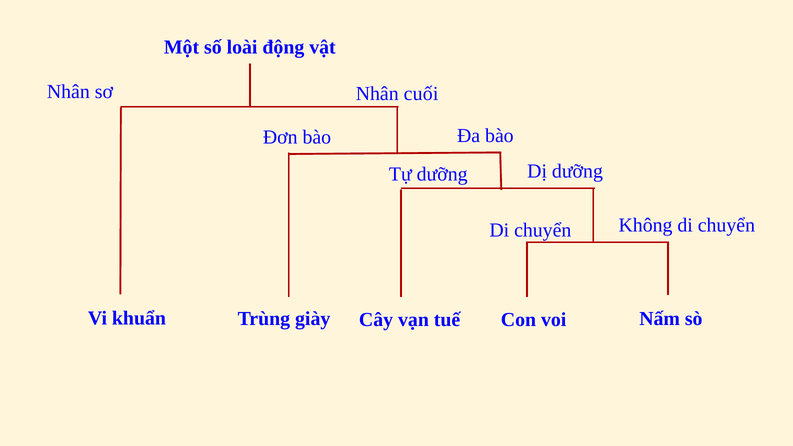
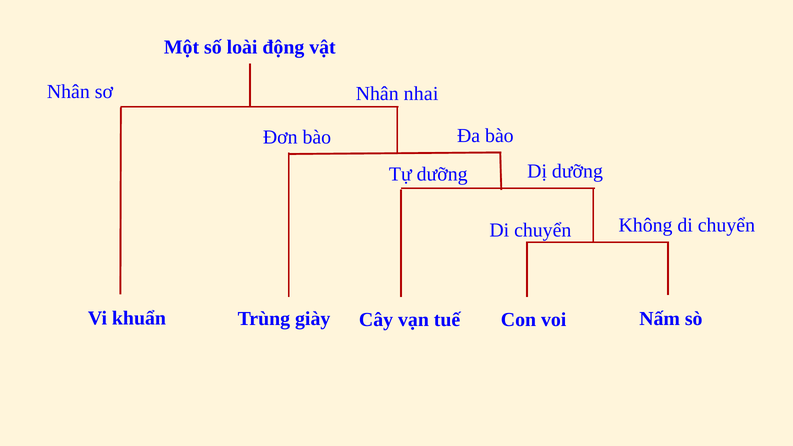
cuối: cuối -> nhai
